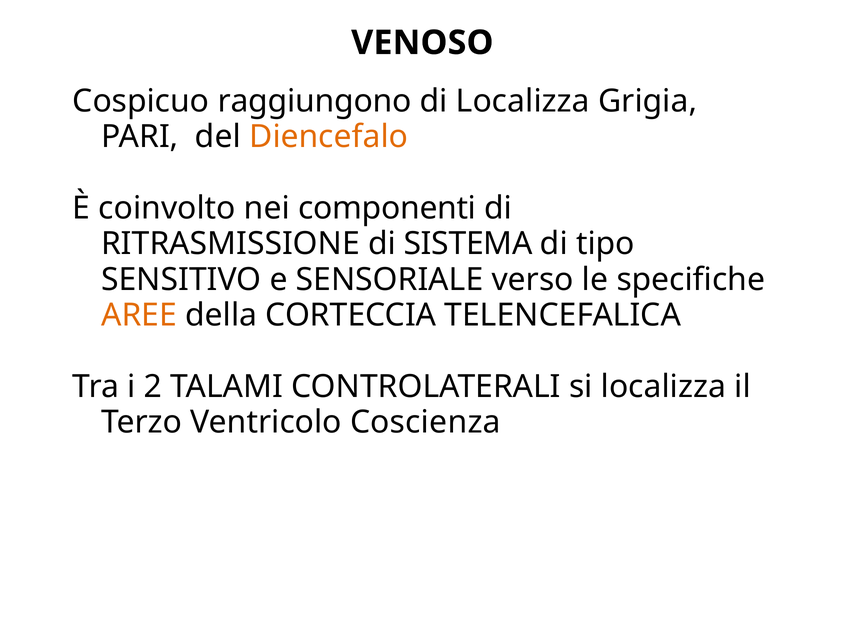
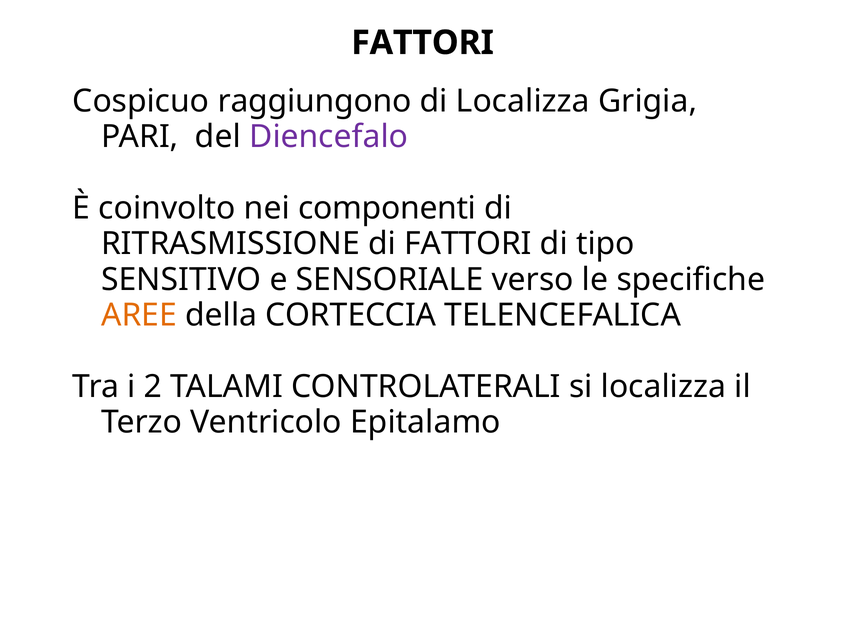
VENOSO at (422, 43): VENOSO -> FATTORI
Diencefalo colour: orange -> purple
di SISTEMA: SISTEMA -> FATTORI
Coscienza: Coscienza -> Epitalamo
